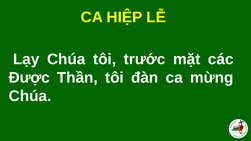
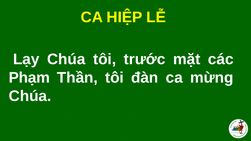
Được: Được -> Phạm
